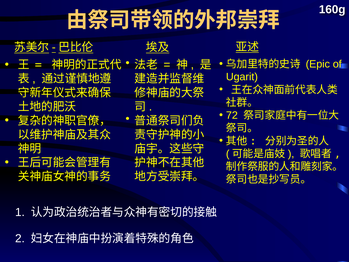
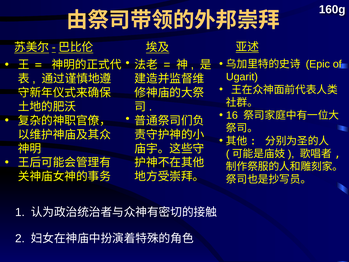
72: 72 -> 16
